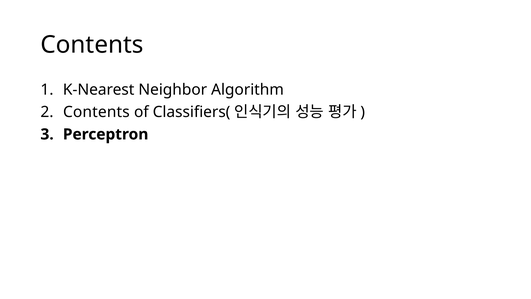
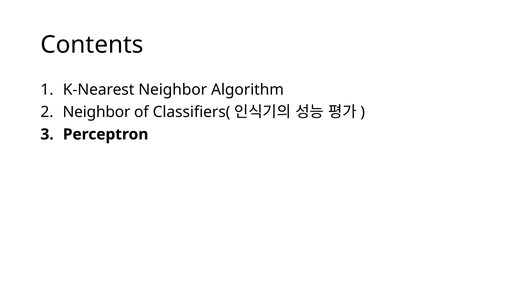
Contents at (96, 112): Contents -> Neighbor
